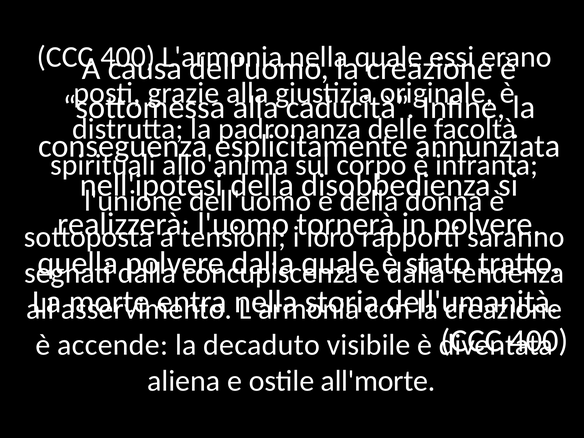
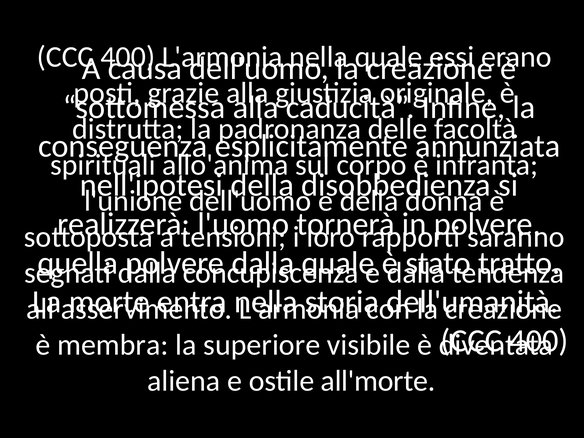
accende: accende -> membra
decaduto: decaduto -> superiore
